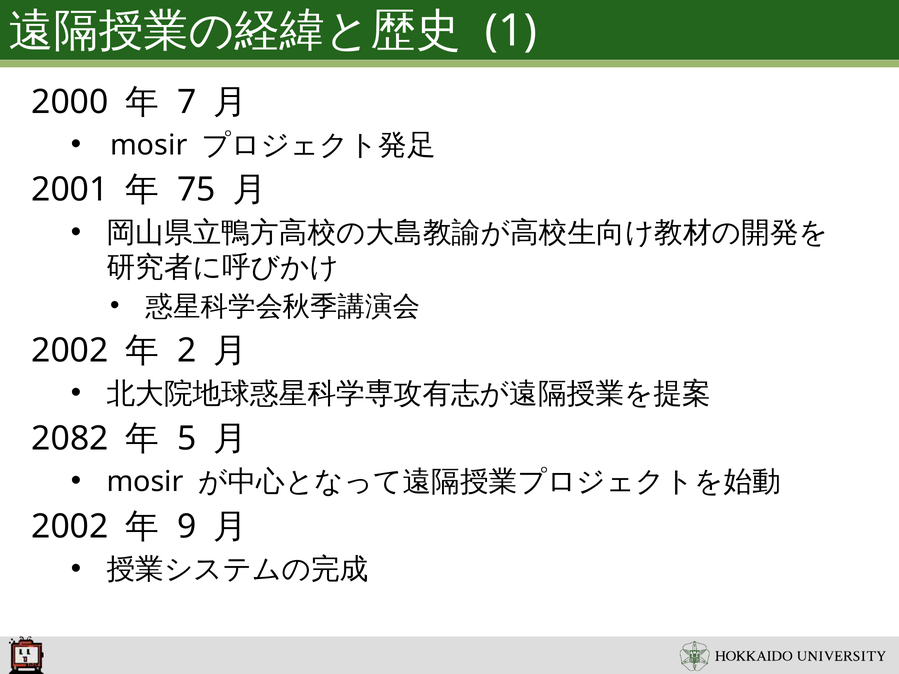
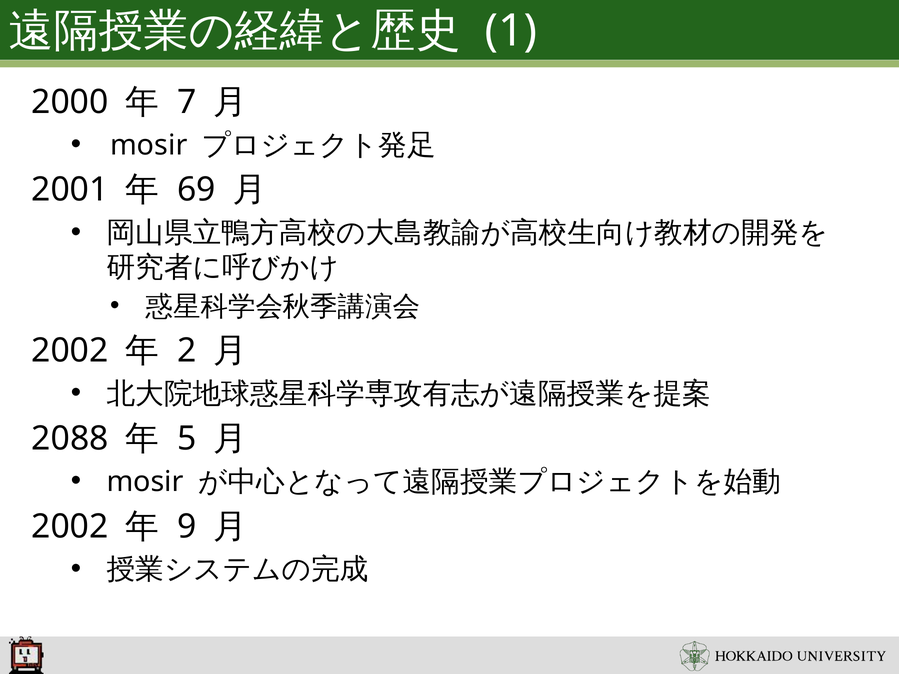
75: 75 -> 69
2082: 2082 -> 2088
